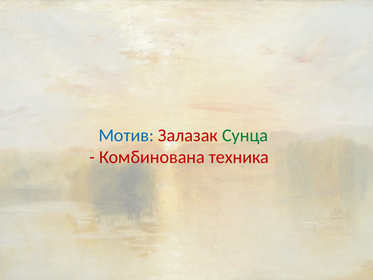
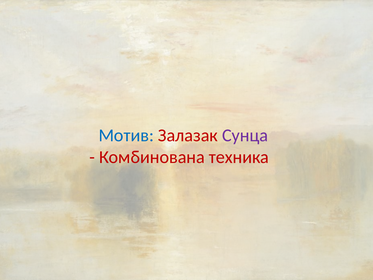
Сунца colour: green -> purple
